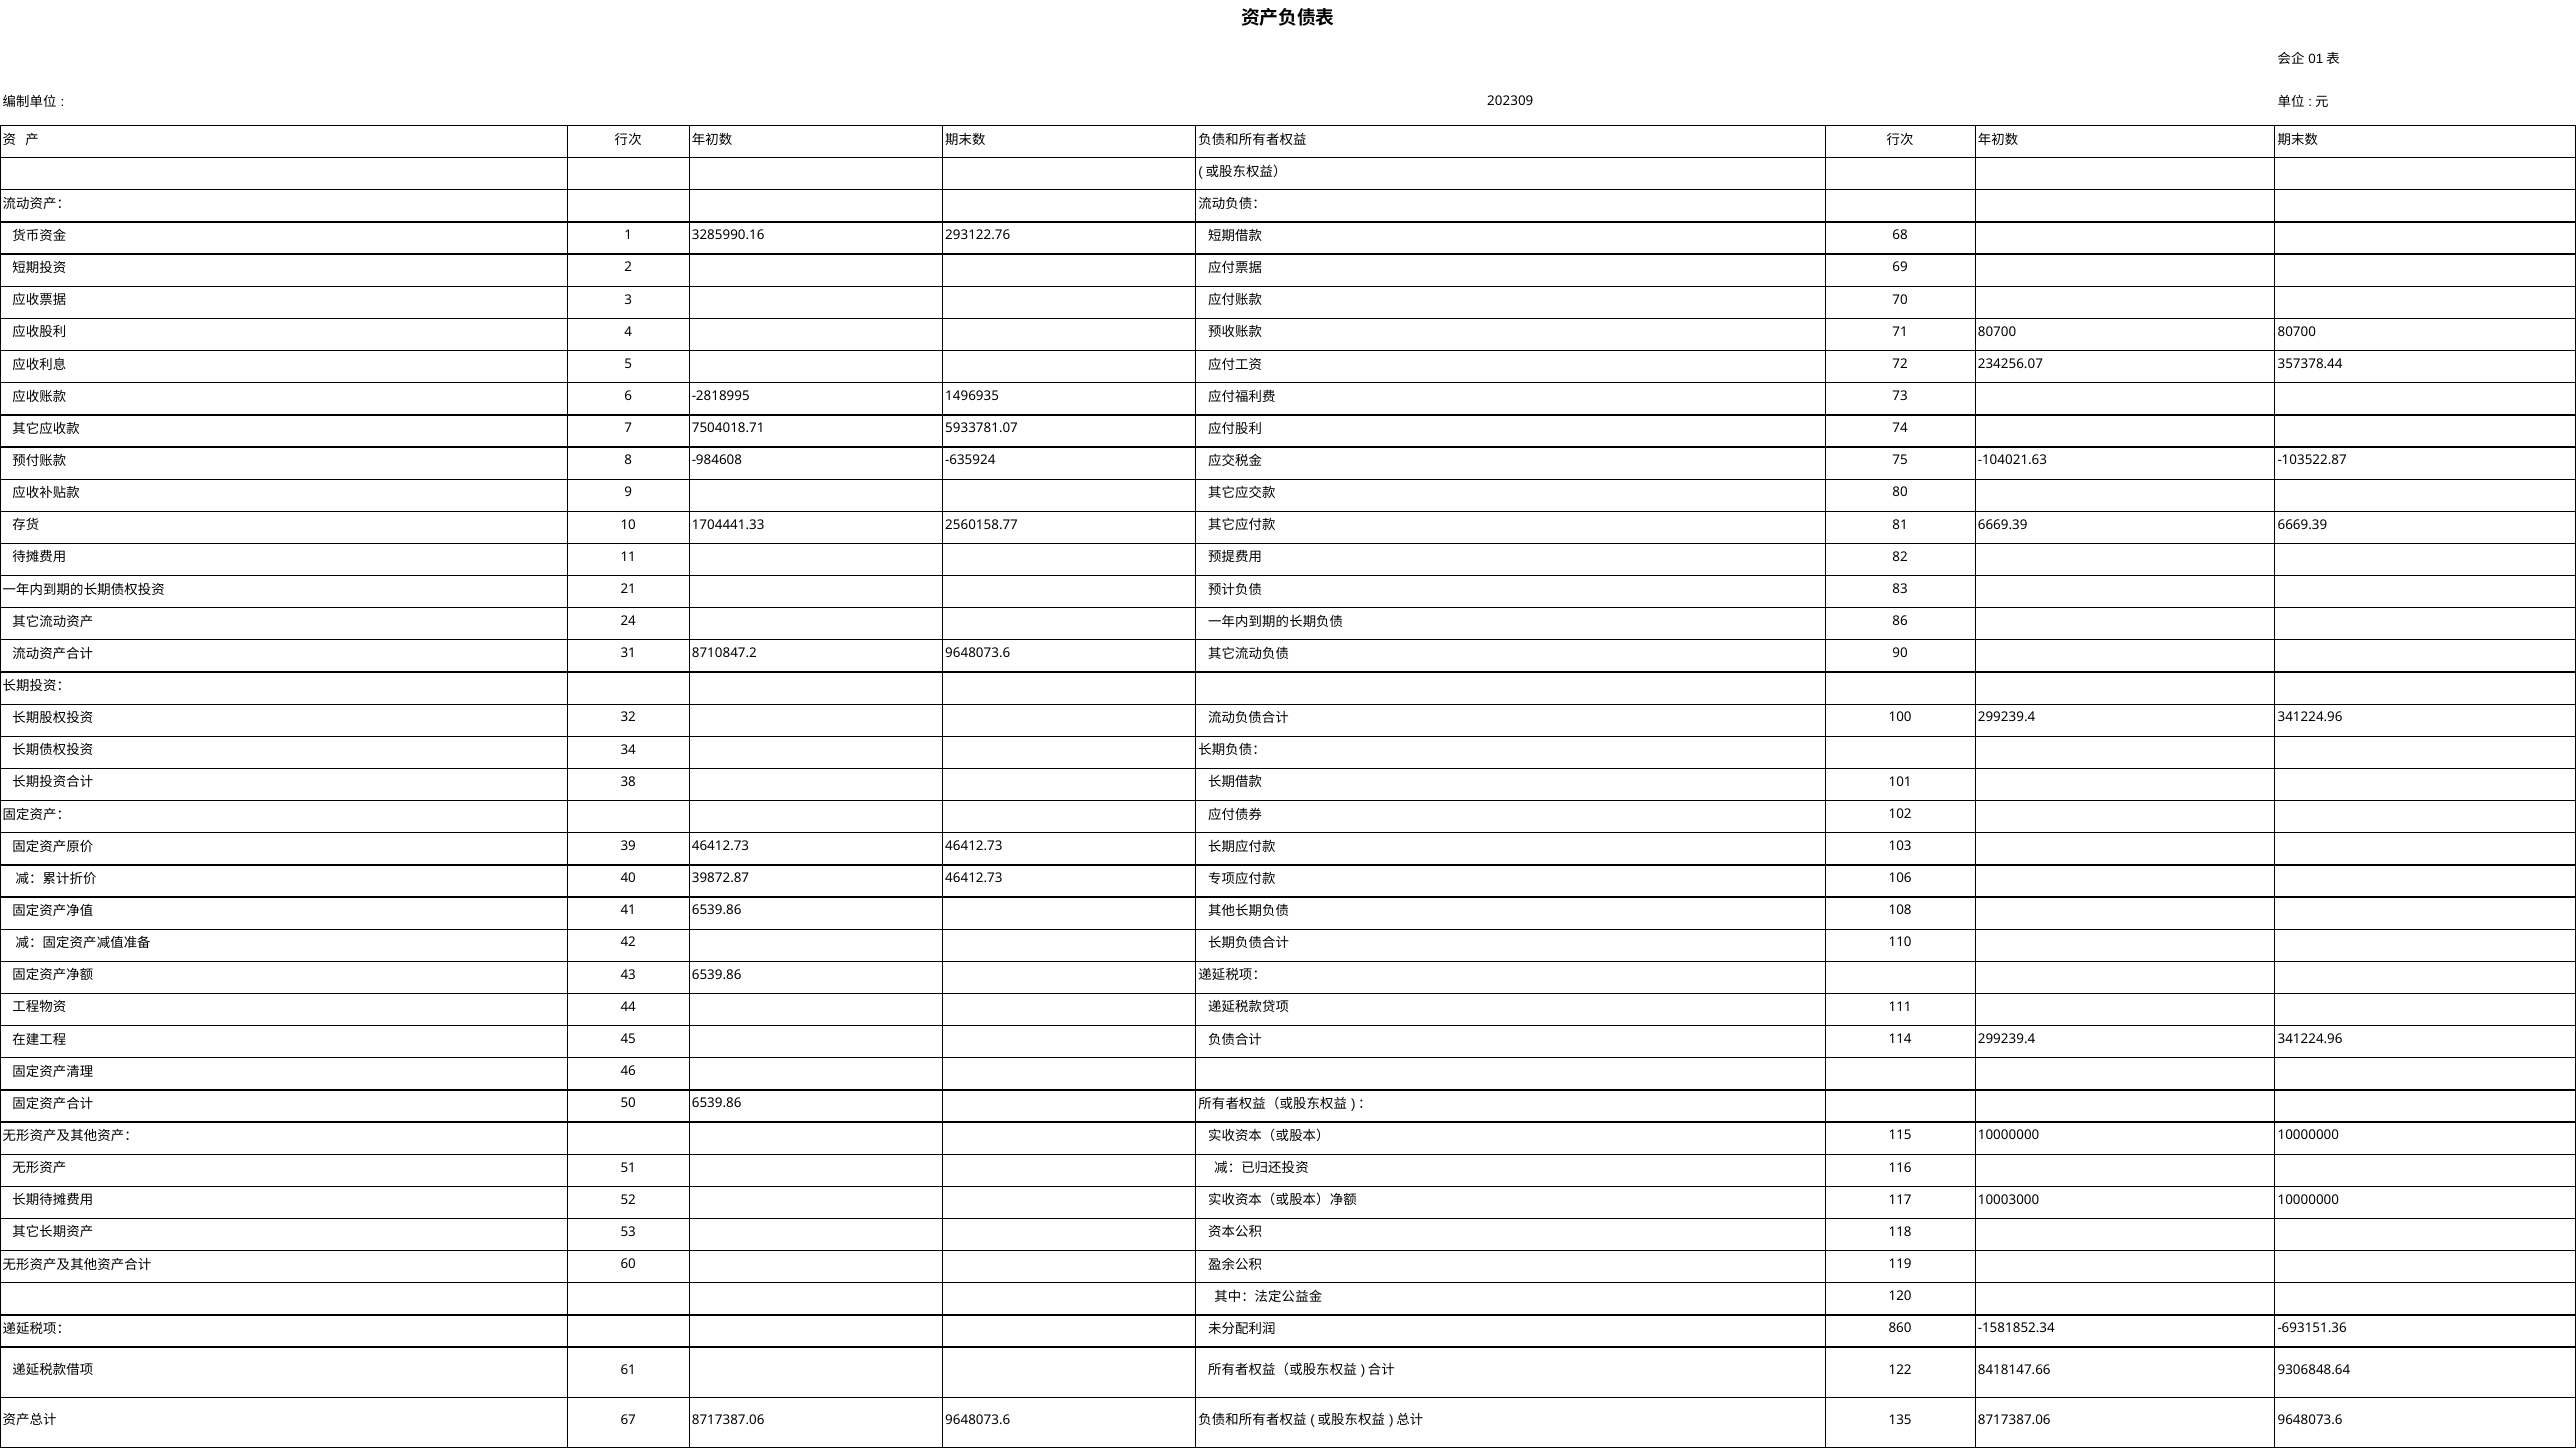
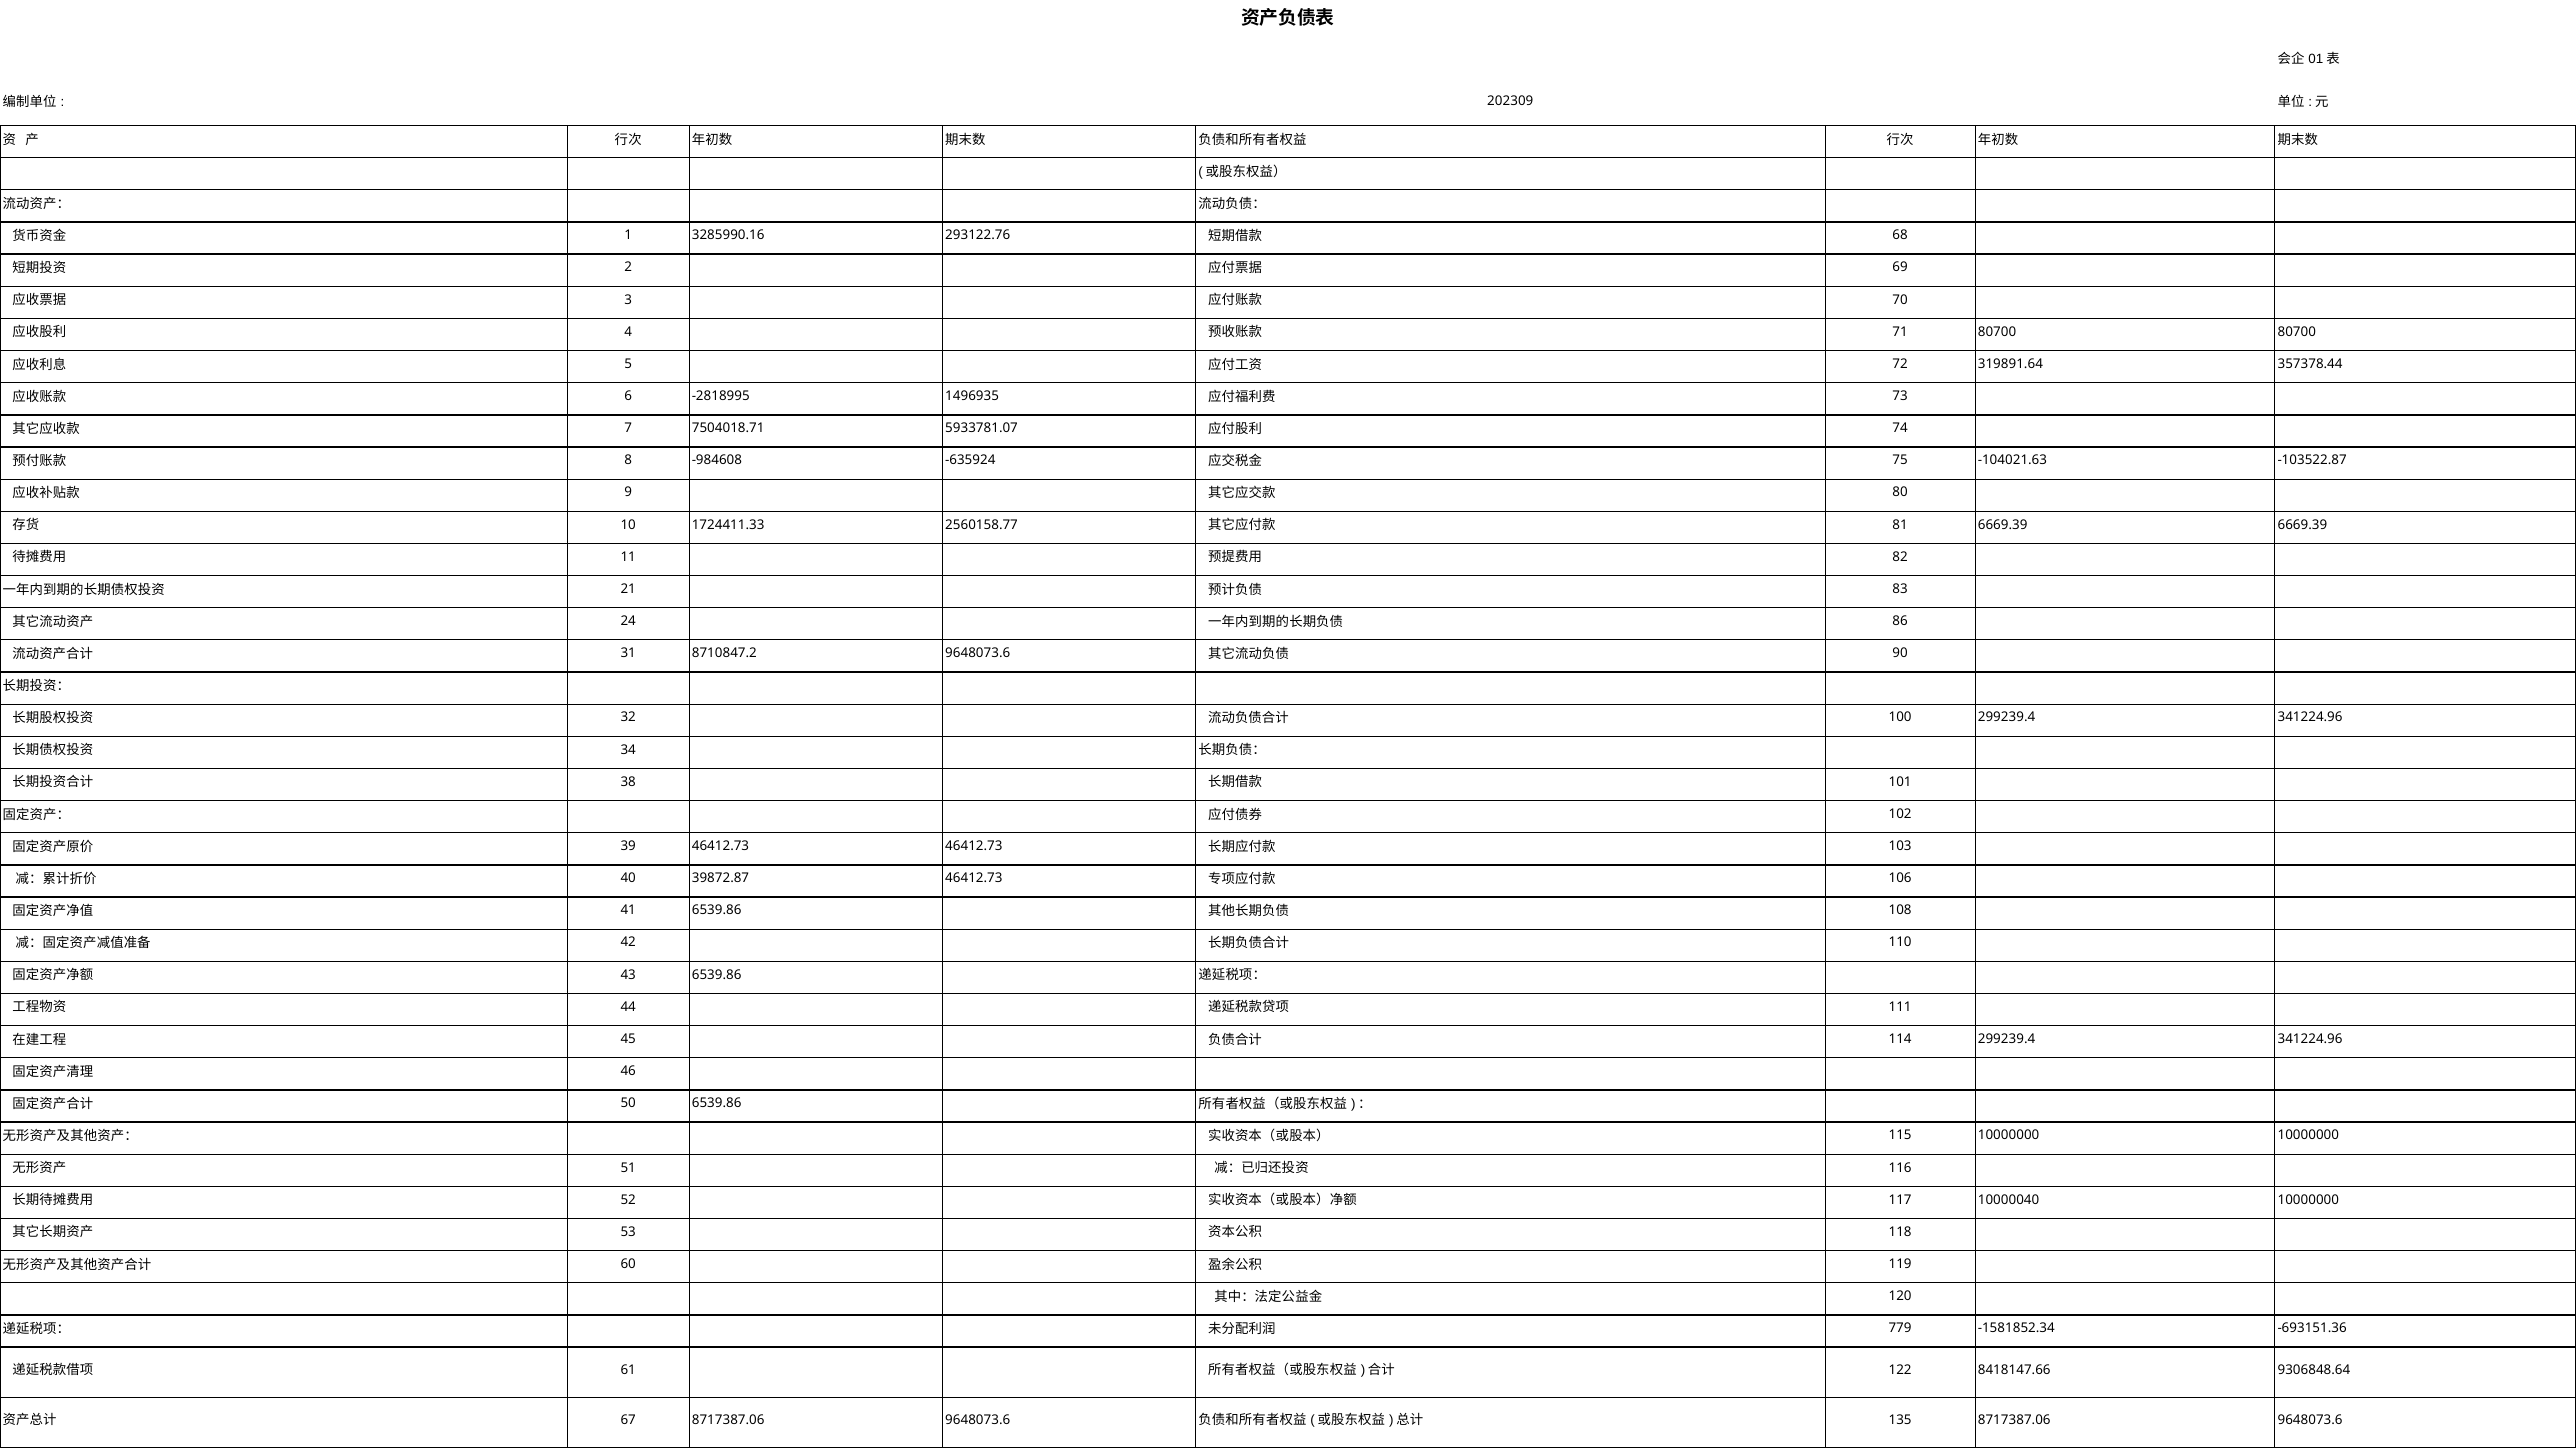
234256.07: 234256.07 -> 319891.64
1704441.33: 1704441.33 -> 1724411.33
10003000: 10003000 -> 10000040
860: 860 -> 779
